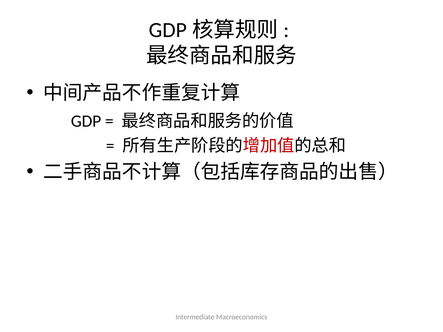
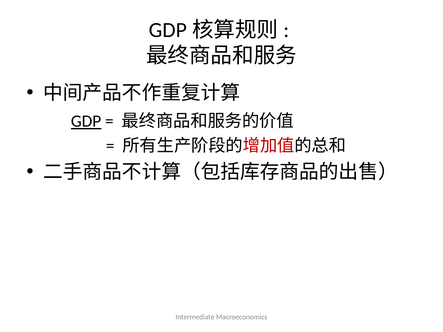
GDP underline: none -> present
